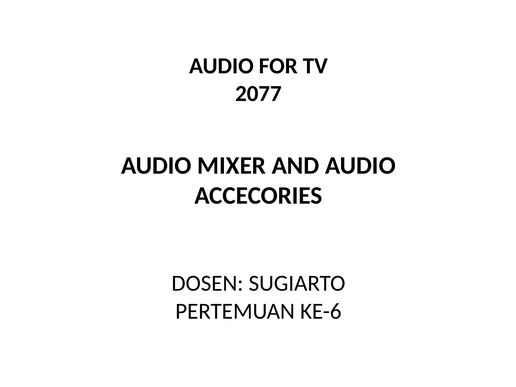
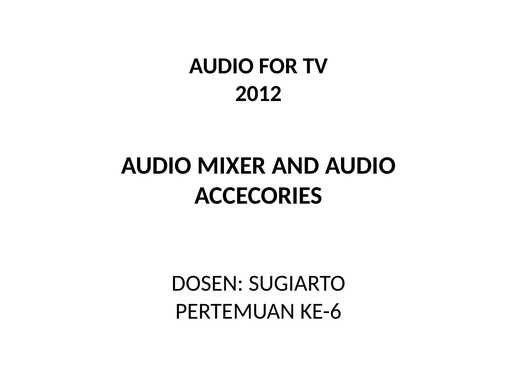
2077: 2077 -> 2012
